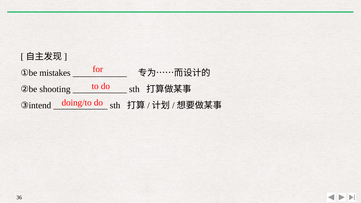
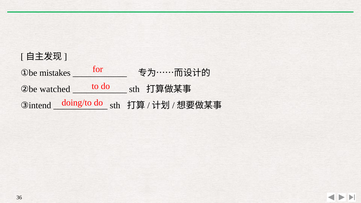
shooting: shooting -> watched
